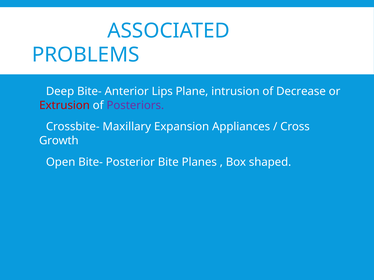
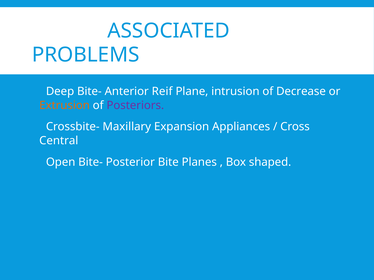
Lips: Lips -> Reif
Extrusion colour: red -> orange
Growth: Growth -> Central
